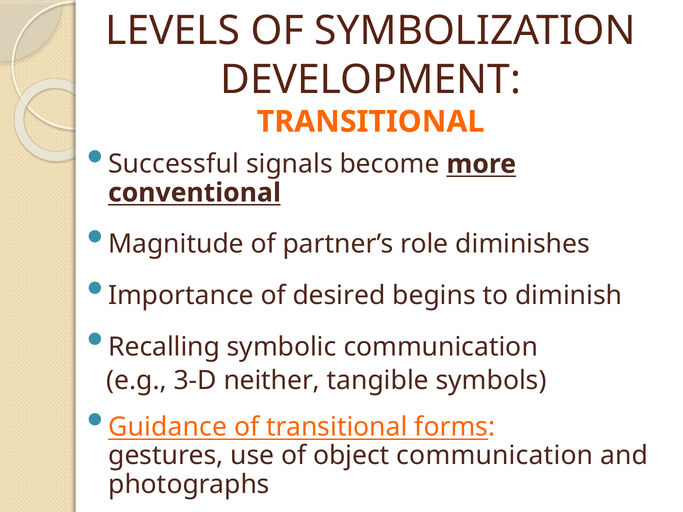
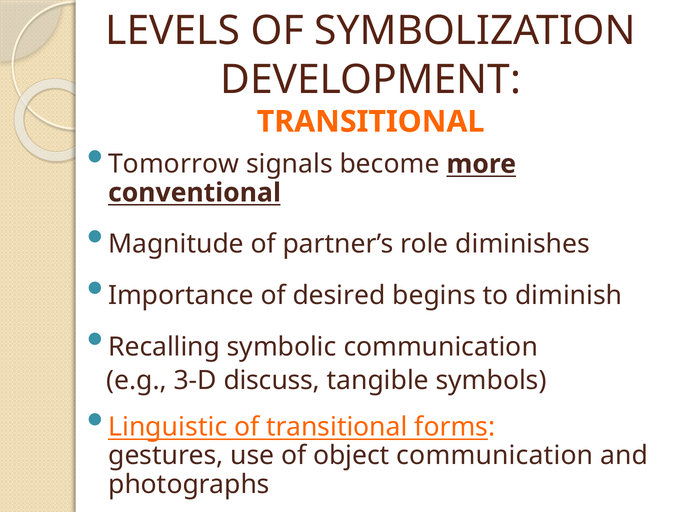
Successful: Successful -> Tomorrow
neither: neither -> discuss
Guidance: Guidance -> Linguistic
